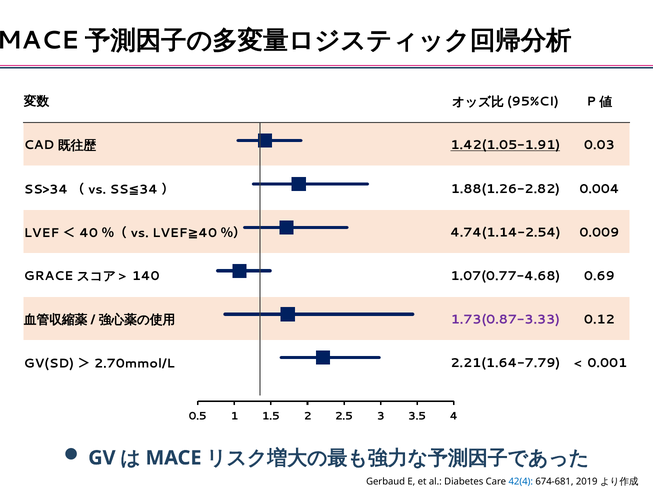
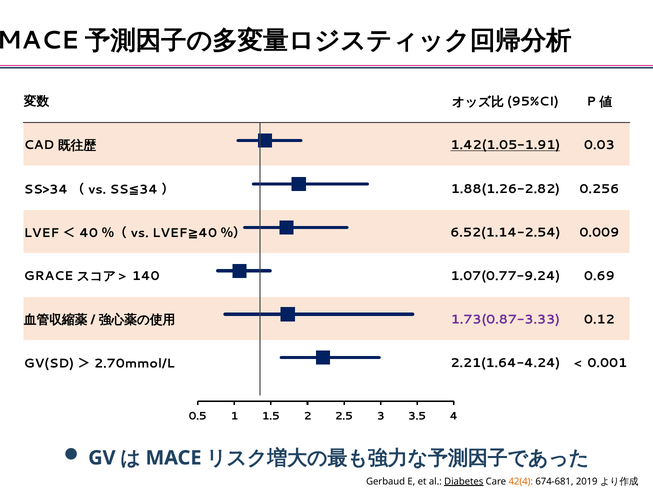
0.004: 0.004 -> 0.256
4.74(1.14-2.54: 4.74(1.14-2.54 -> 6.52(1.14-2.54
1.07(0.77-4.68: 1.07(0.77-4.68 -> 1.07(0.77-9.24
2.21(1.64-7.79: 2.21(1.64-7.79 -> 2.21(1.64-4.24
Diabetes underline: none -> present
42(4 colour: blue -> orange
